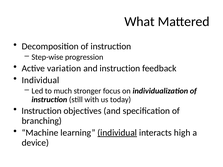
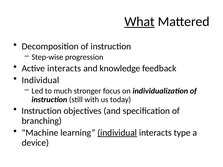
What underline: none -> present
Active variation: variation -> interacts
and instruction: instruction -> knowledge
high: high -> type
